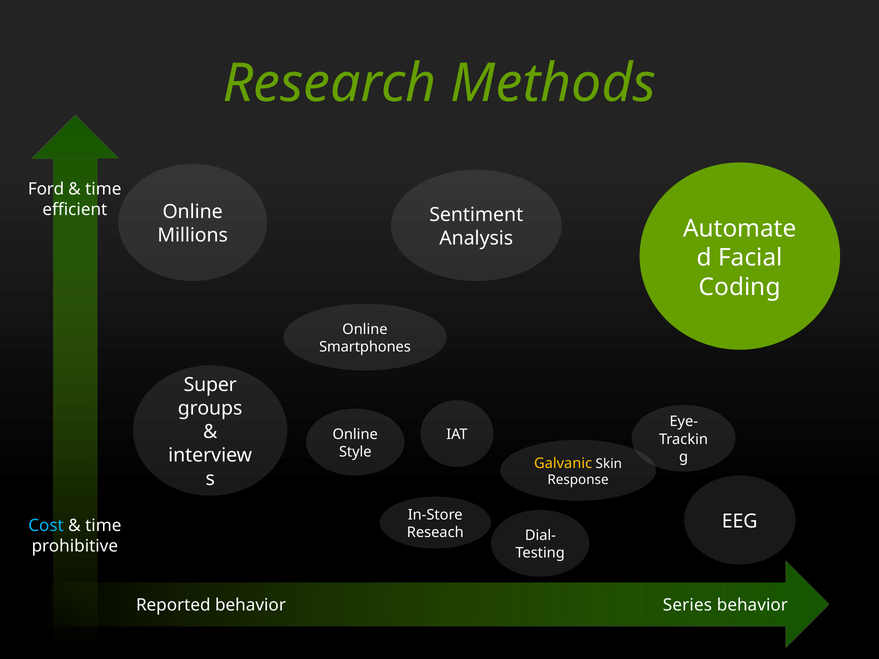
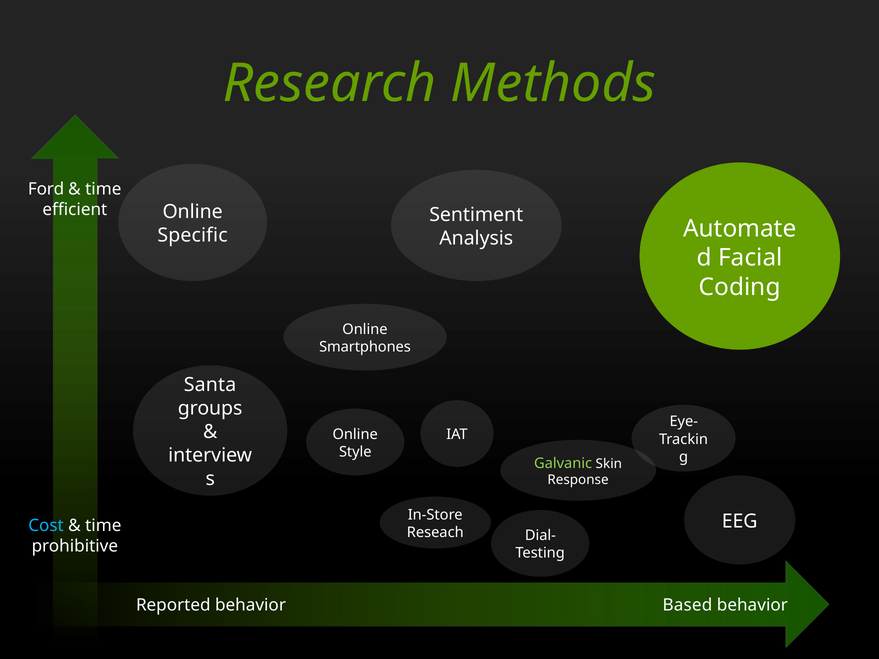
Millions: Millions -> Specific
Super: Super -> Santa
Galvanic colour: yellow -> light green
Series: Series -> Based
